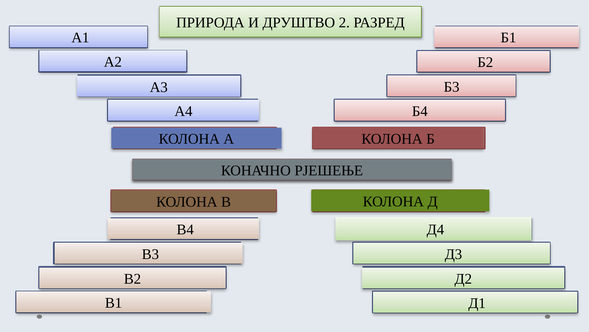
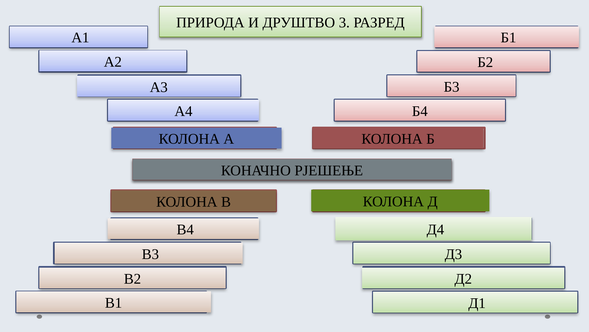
2: 2 -> 3
